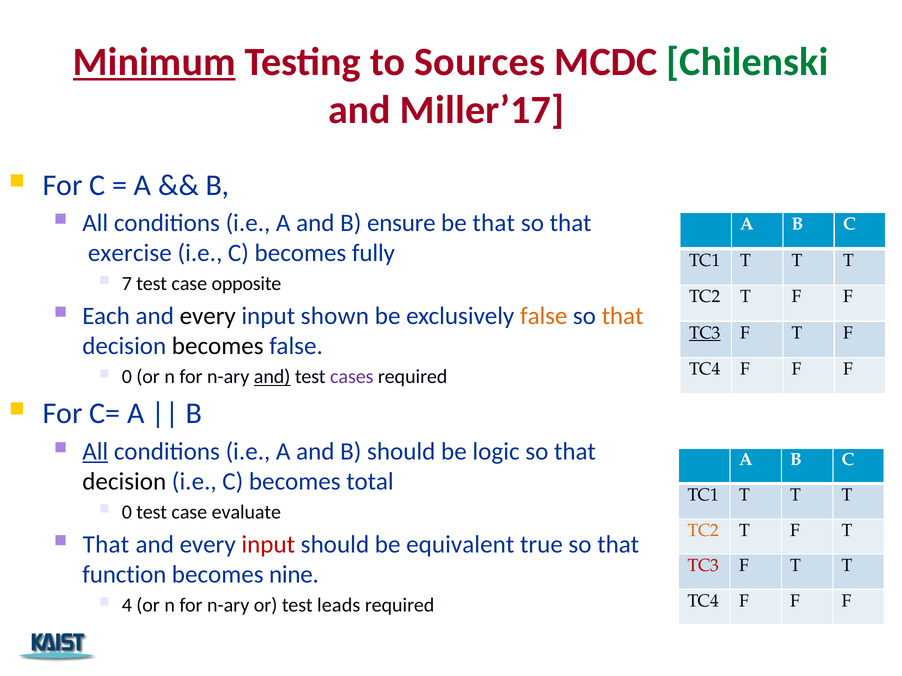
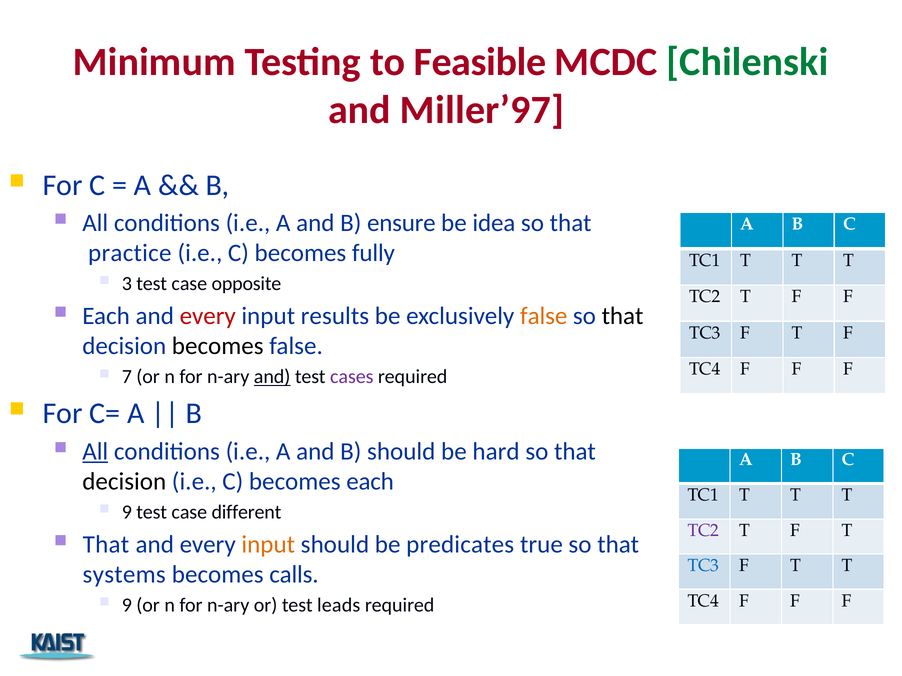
Minimum underline: present -> none
Sources: Sources -> Feasible
Miller’17: Miller’17 -> Miller’97
be that: that -> idea
exercise: exercise -> practice
7: 7 -> 3
every at (208, 316) colour: black -> red
shown: shown -> results
that at (623, 316) colour: orange -> black
TC3 at (705, 333) underline: present -> none
0 at (127, 377): 0 -> 7
logic: logic -> hard
becomes total: total -> each
0 at (127, 512): 0 -> 9
evaluate: evaluate -> different
TC2 at (703, 531) colour: orange -> purple
input at (268, 545) colour: red -> orange
equivalent: equivalent -> predicates
TC3 at (703, 566) colour: red -> blue
function: function -> systems
nine: nine -> calls
4 at (127, 606): 4 -> 9
